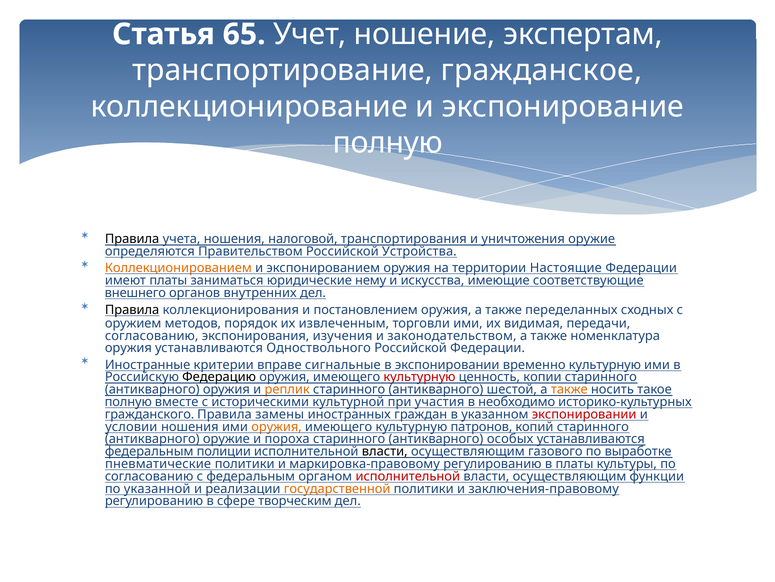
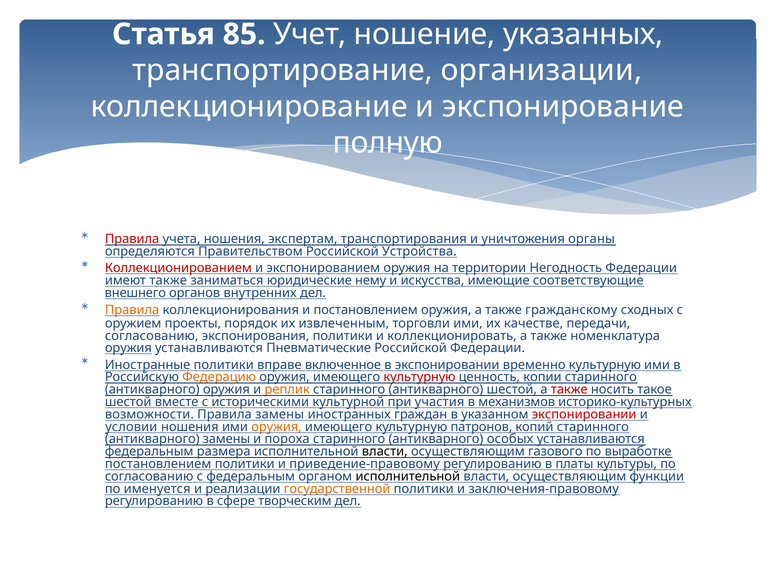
65: 65 -> 85
экспертам: экспертам -> указанных
гражданское: гражданское -> организации
Правила at (132, 239) colour: black -> red
налоговой: налоговой -> экспертам
уничтожения оружие: оружие -> органы
Коллекционированием colour: orange -> red
Настоящие: Настоящие -> Негодность
имеют платы: платы -> также
Правила at (132, 309) colour: black -> orange
переделанных: переделанных -> гражданскому
методов: методов -> проекты
видимая: видимая -> качестве
экспонирования изучения: изучения -> политики
законодательством: законодательством -> коллекционировать
оружия at (128, 348) underline: none -> present
Одноствольного: Одноствольного -> Пневматические
Иностранные критерии: критерии -> политики
сигнальные: сигнальные -> включенное
Федерацию colour: black -> orange
также at (569, 389) colour: orange -> red
полную at (128, 401): полную -> шестой
необходимо: необходимо -> механизмов
гражданского: гражданского -> возможности
антикварного оружие: оружие -> замены
полиции: полиции -> размера
пневматические at (158, 463): пневматические -> постановлением
маркировка-правовому: маркировка-правовому -> приведение-правовому
исполнительной at (408, 476) colour: red -> black
указанной: указанной -> именуется
